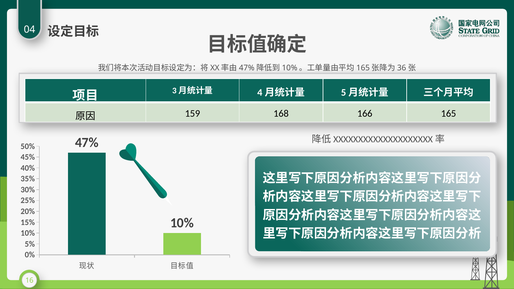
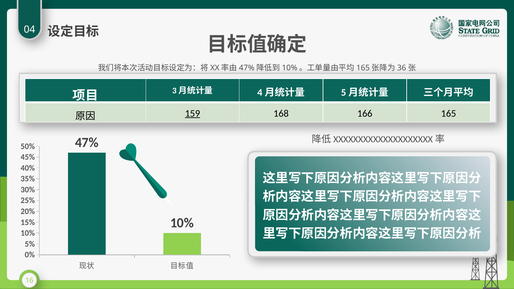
159 underline: none -> present
